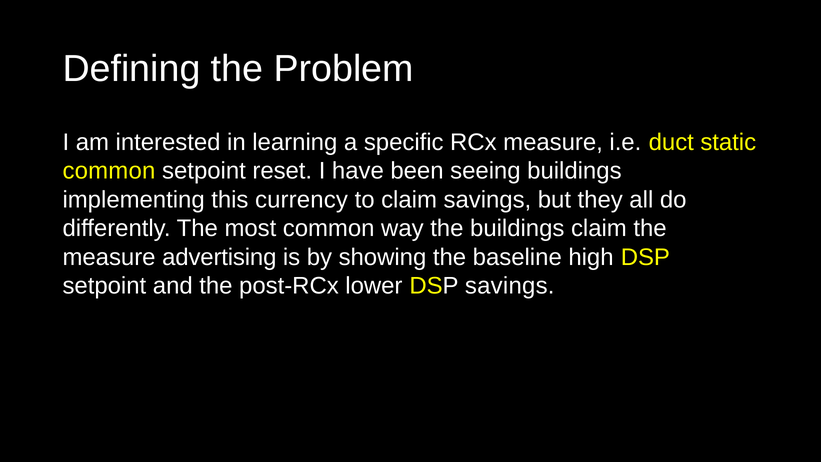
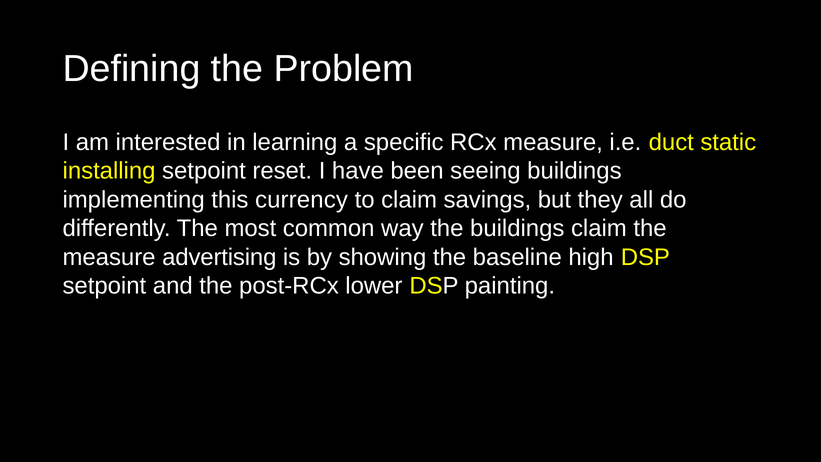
common at (109, 171): common -> installing
DSP savings: savings -> painting
